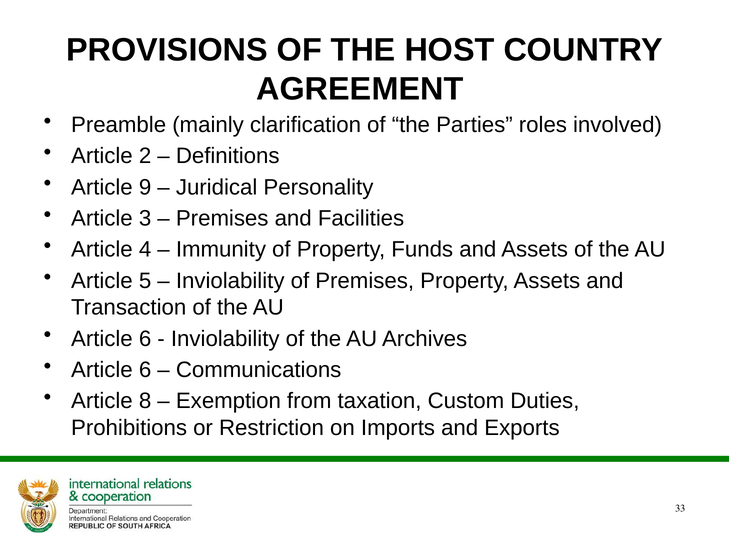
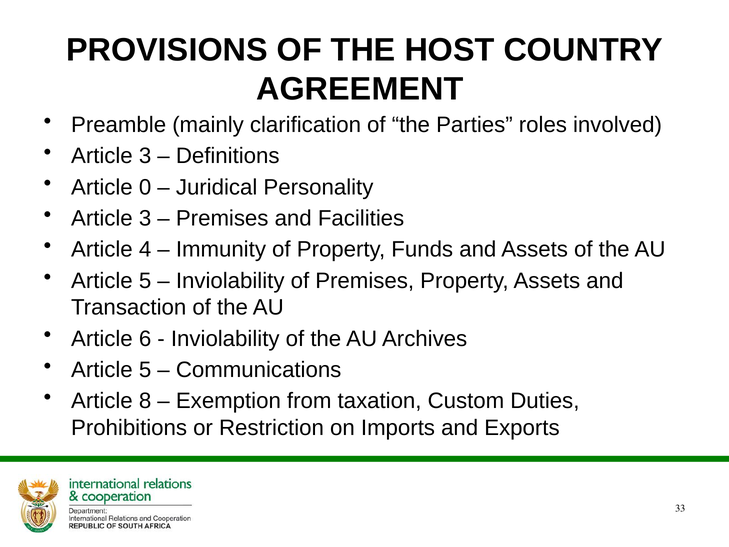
2 at (145, 156): 2 -> 3
9: 9 -> 0
6 at (145, 370): 6 -> 5
